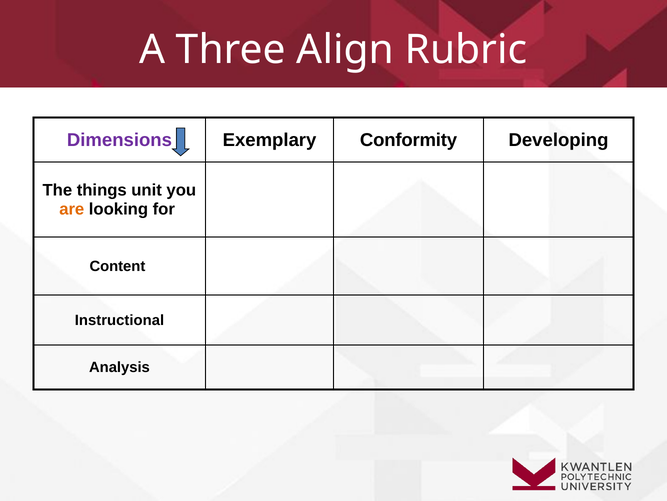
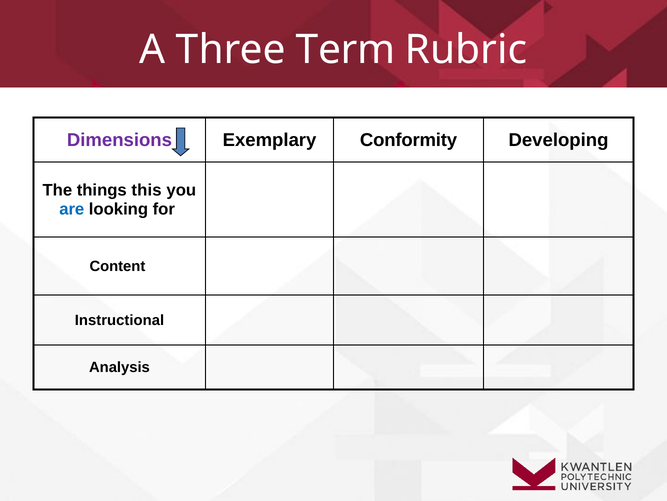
Align: Align -> Term
unit: unit -> this
are colour: orange -> blue
